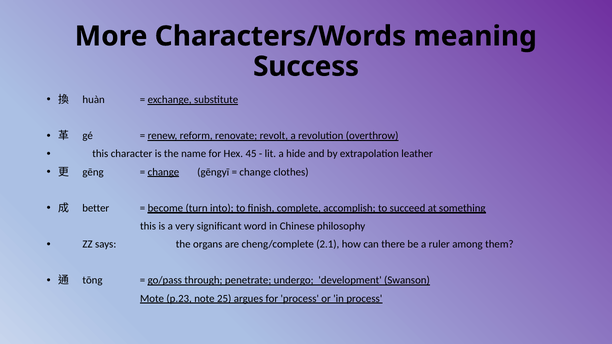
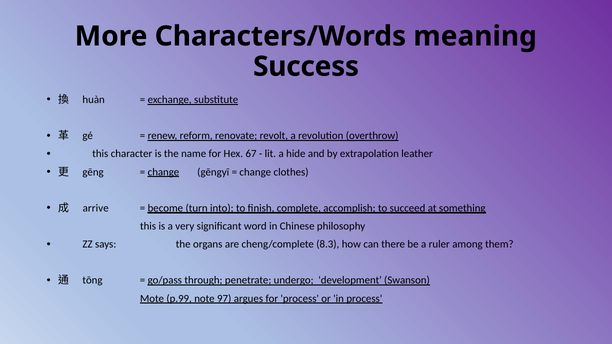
45: 45 -> 67
better: better -> arrive
2.1: 2.1 -> 8.3
p.23: p.23 -> p.99
25: 25 -> 97
